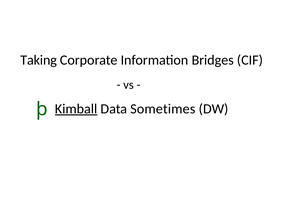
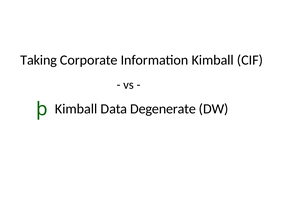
Information Bridges: Bridges -> Kimball
Kimball at (76, 109) underline: present -> none
Sometimes: Sometimes -> Degenerate
